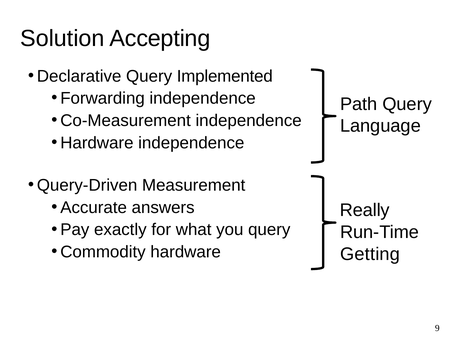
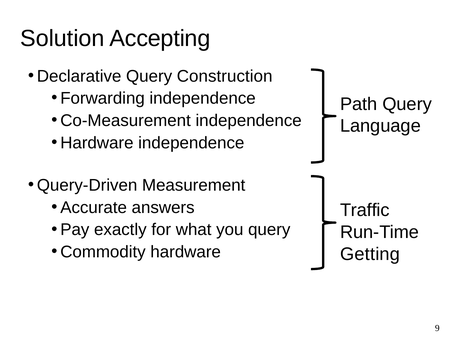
Implemented: Implemented -> Construction
Really: Really -> Traffic
